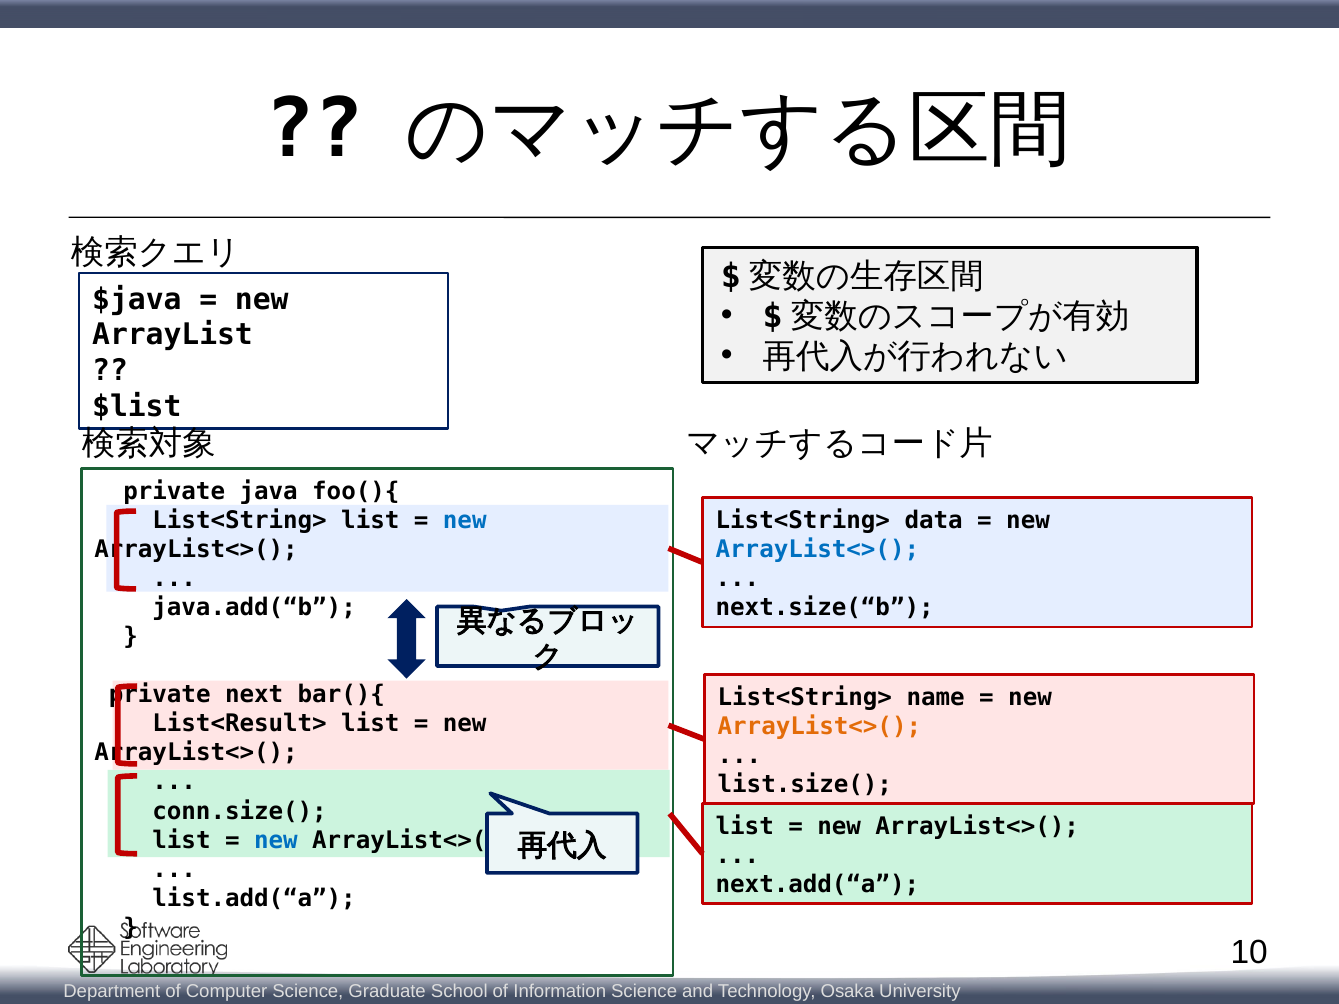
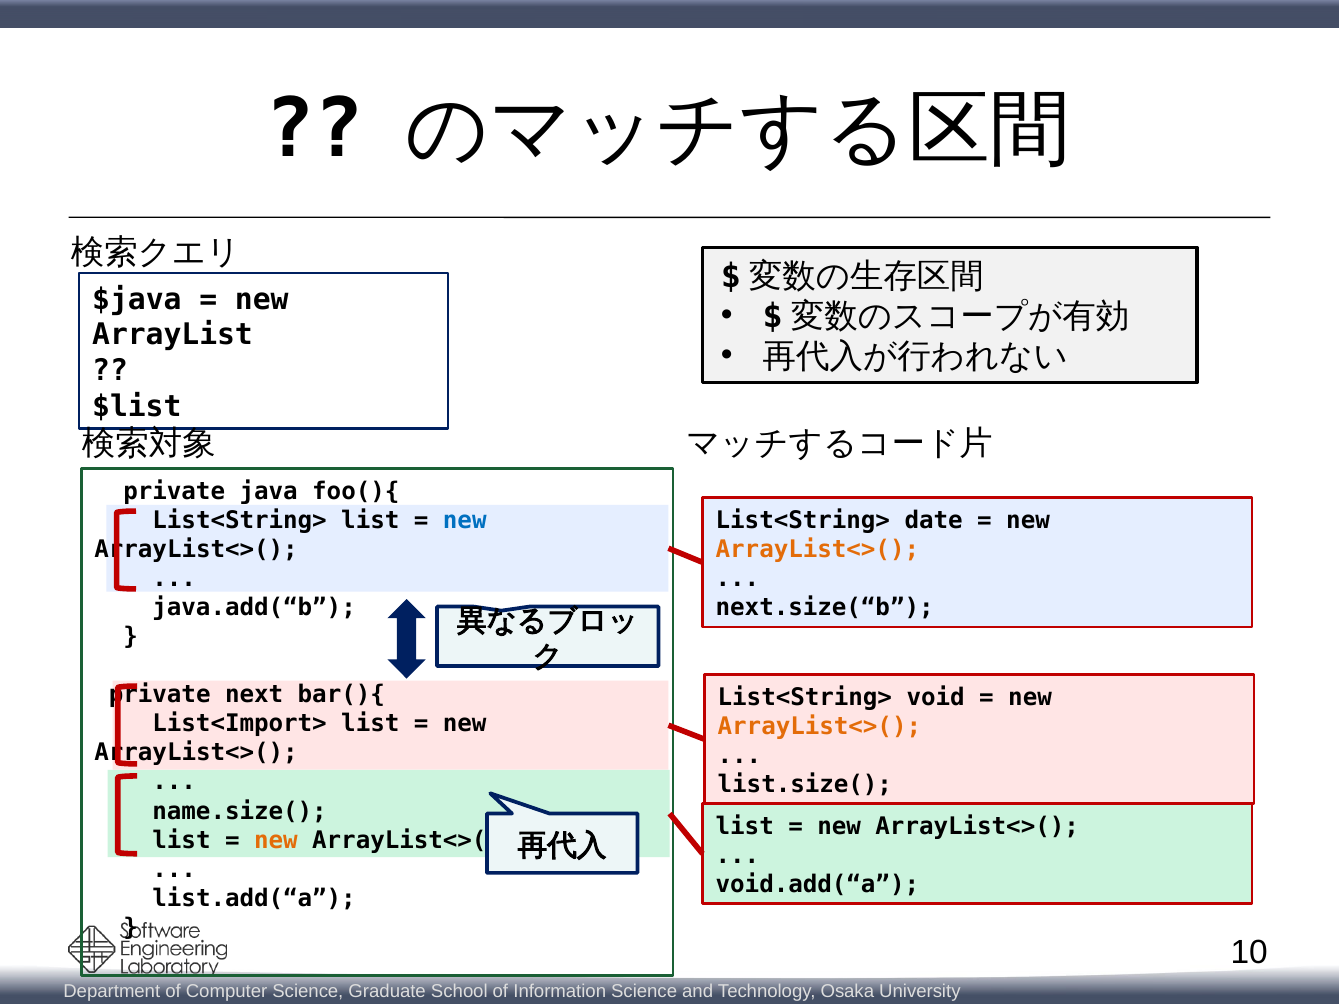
data: data -> date
ArrayList<>( at (817, 550) colour: blue -> orange
name: name -> void
List<Result>: List<Result> -> List<Import>
conn.size(: conn.size( -> name.size(
new at (276, 840) colour: blue -> orange
next.add(“a: next.add(“a -> void.add(“a
